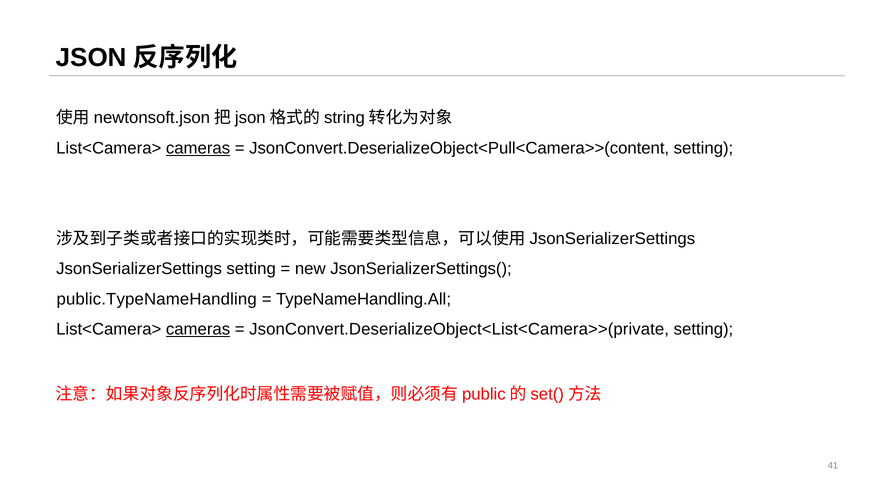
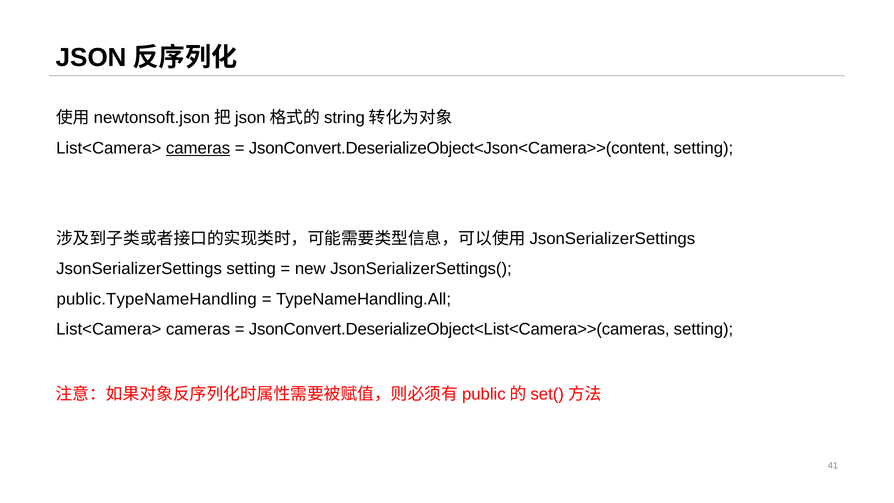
JsonConvert.DeserializeObject<Pull<Camera>>(content: JsonConvert.DeserializeObject<Pull<Camera>>(content -> JsonConvert.DeserializeObject<Json<Camera>>(content
cameras at (198, 329) underline: present -> none
JsonConvert.DeserializeObject<List<Camera>>(private: JsonConvert.DeserializeObject<List<Camera>>(private -> JsonConvert.DeserializeObject<List<Camera>>(cameras
